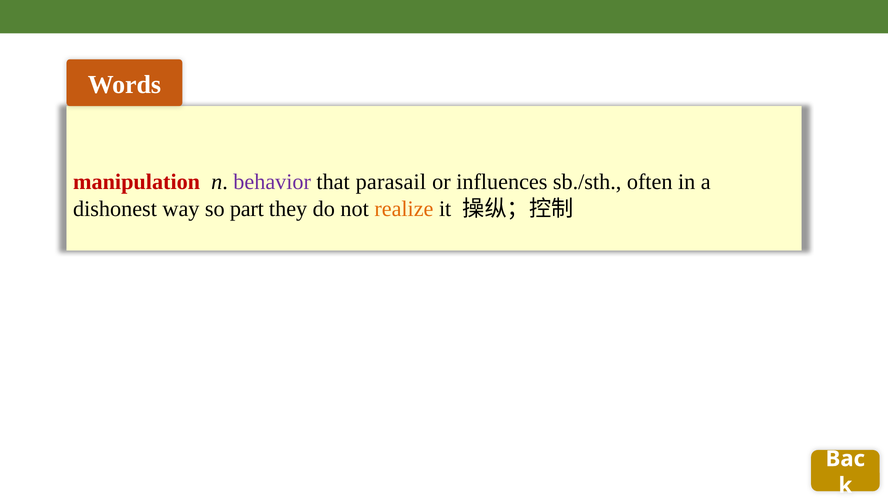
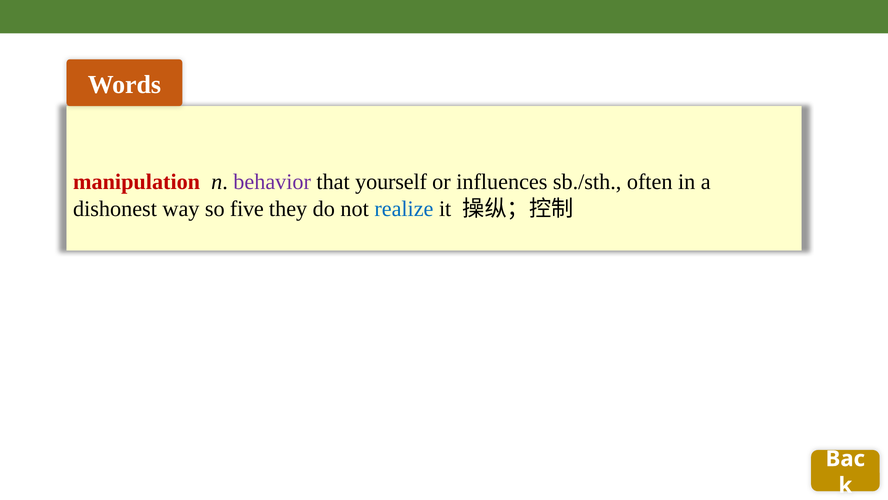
parasail: parasail -> yourself
part: part -> five
realize colour: orange -> blue
